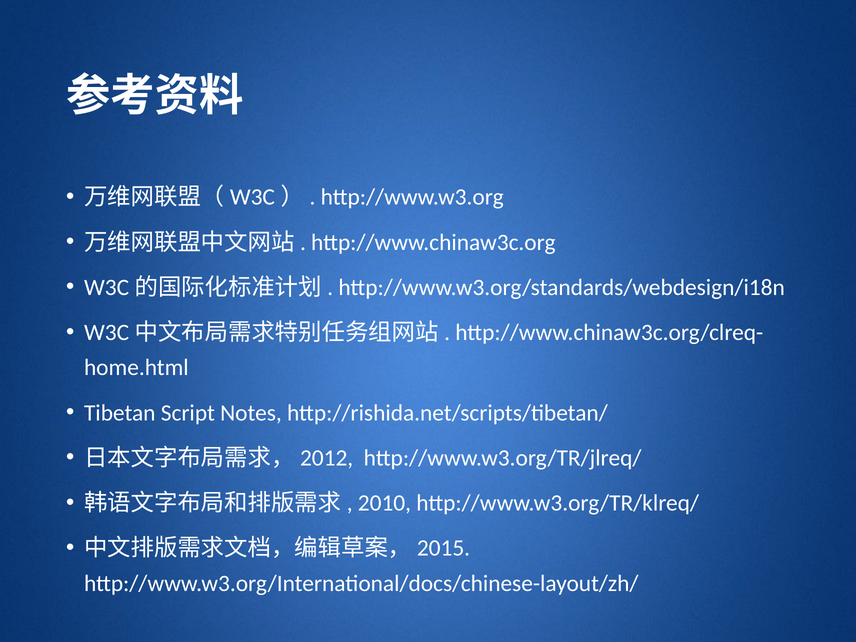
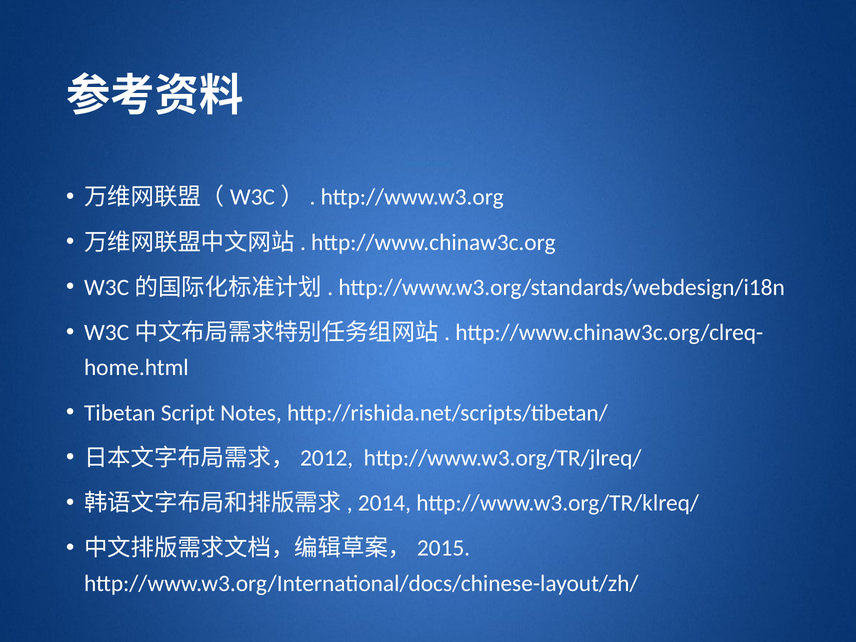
2010: 2010 -> 2014
